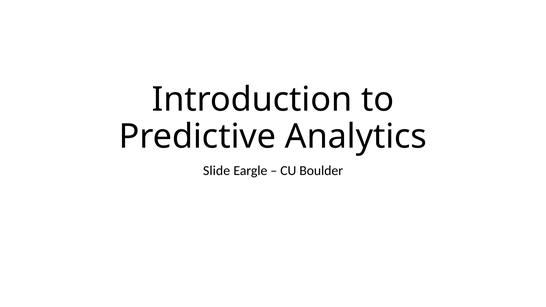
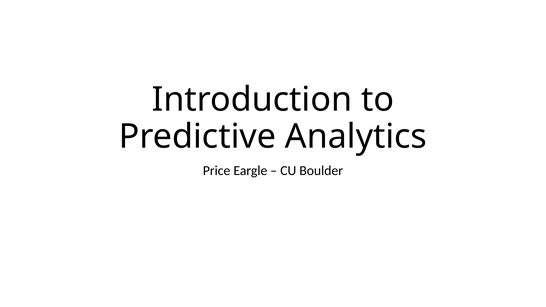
Slide: Slide -> Price
